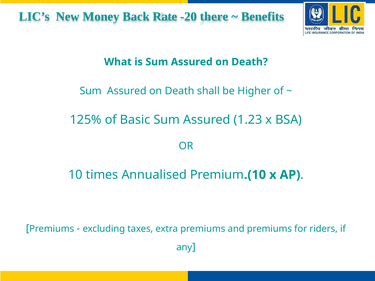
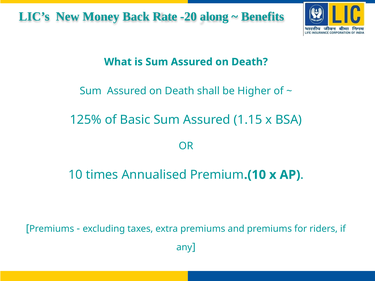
there: there -> along
1.23: 1.23 -> 1.15
